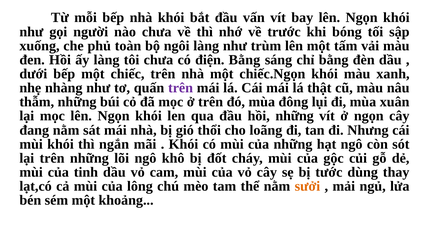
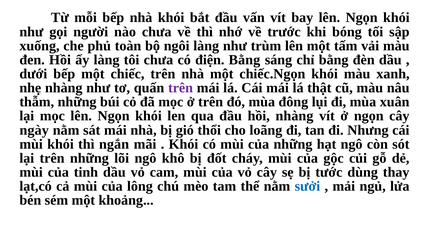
hồi những: những -> nhàng
đang: đang -> ngày
sưởi colour: orange -> blue
